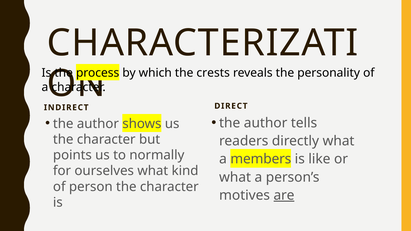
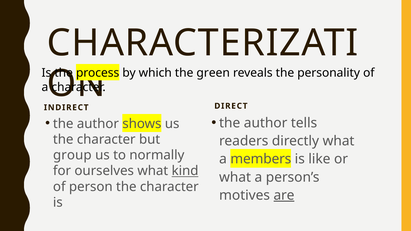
crests: crests -> green
points: points -> group
kind underline: none -> present
